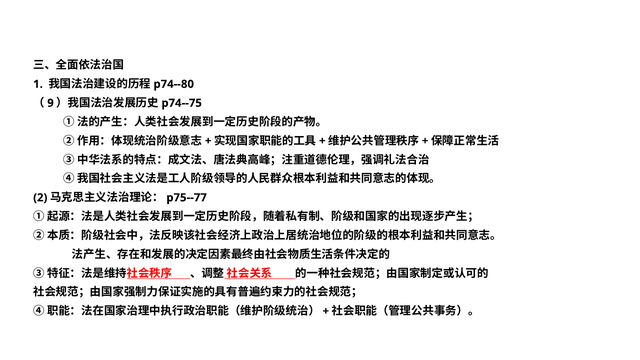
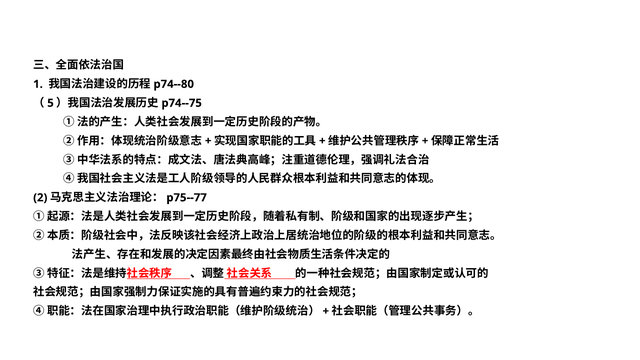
9: 9 -> 5
